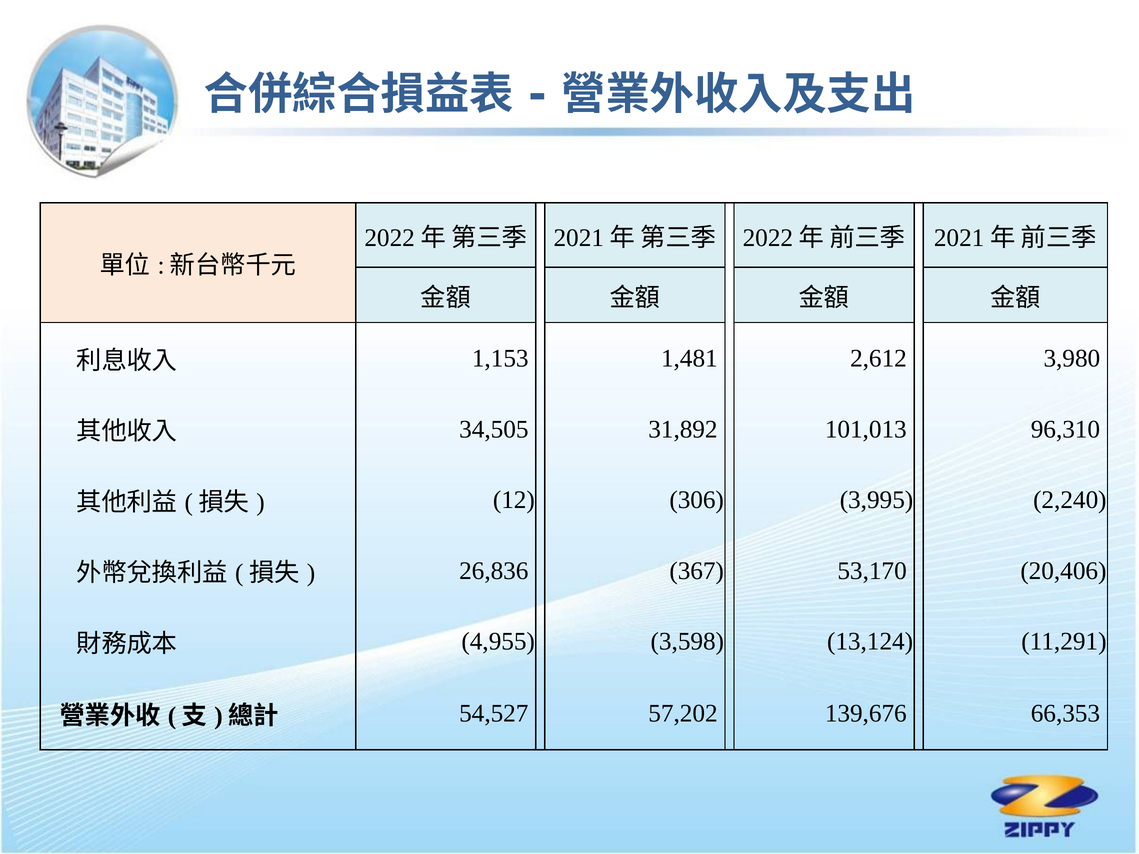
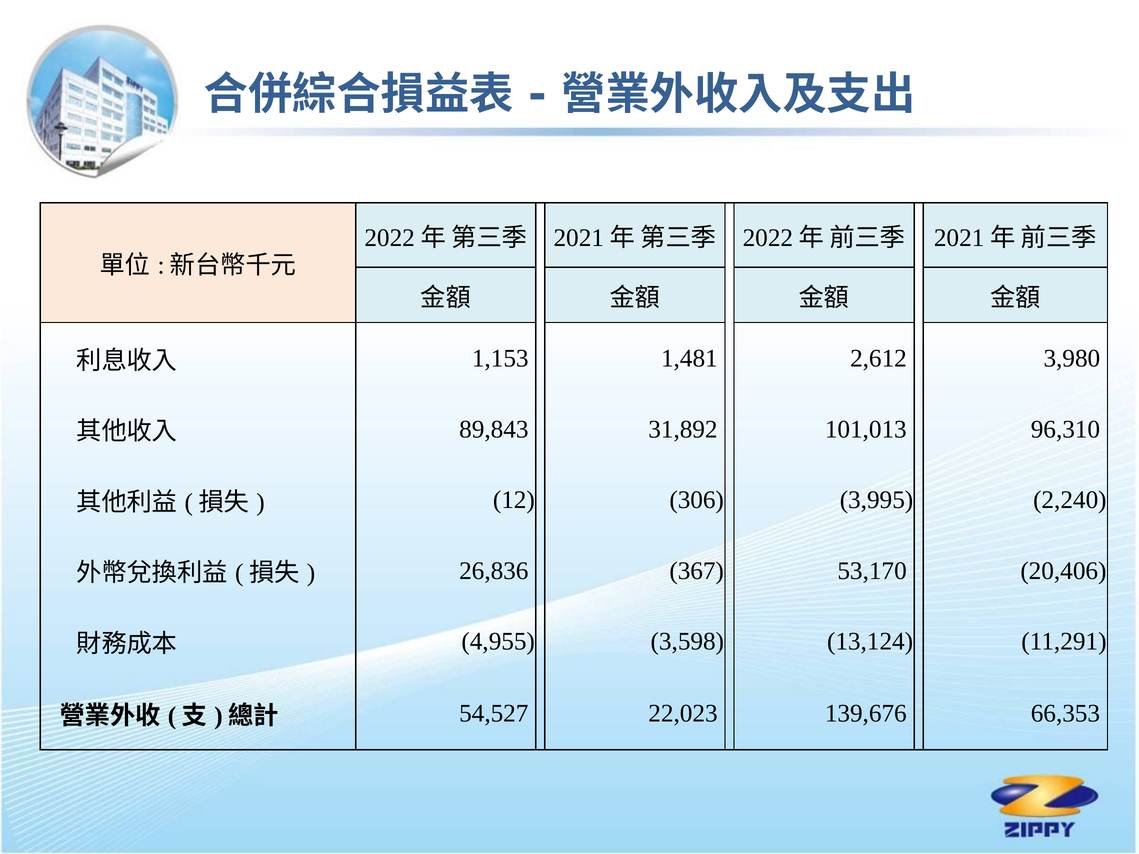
34,505: 34,505 -> 89,843
57,202: 57,202 -> 22,023
